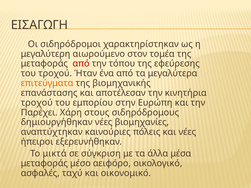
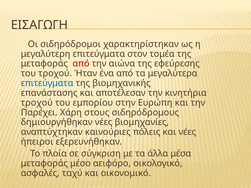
μεγαλύτερη αιωρούμενο: αιωρούμενο -> επιτεύγματα
τόπου: τόπου -> αιώνα
επιτεύγματα at (47, 83) colour: orange -> blue
μικτά: μικτά -> πλοία
